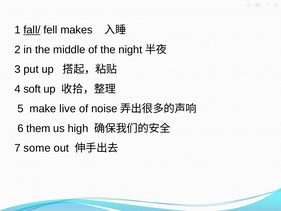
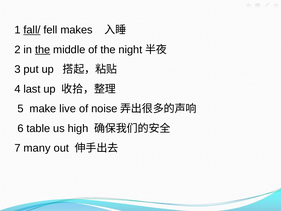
the at (43, 50) underline: none -> present
soft: soft -> last
them: them -> table
some: some -> many
